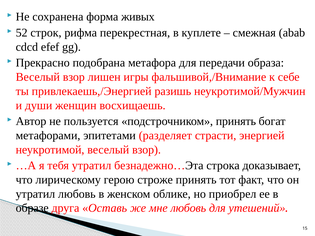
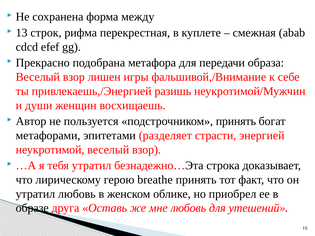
живых: живых -> между
52: 52 -> 13
строже: строже -> breathe
